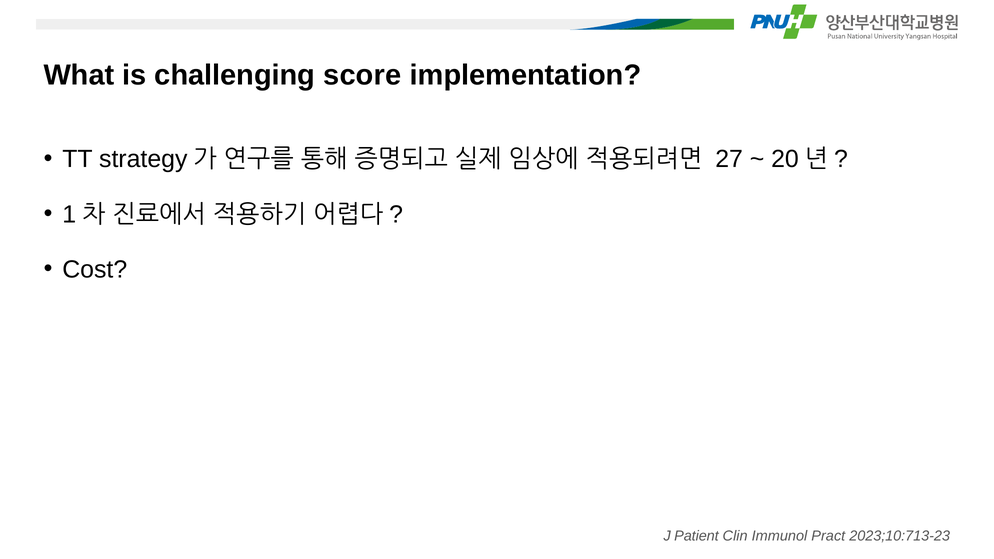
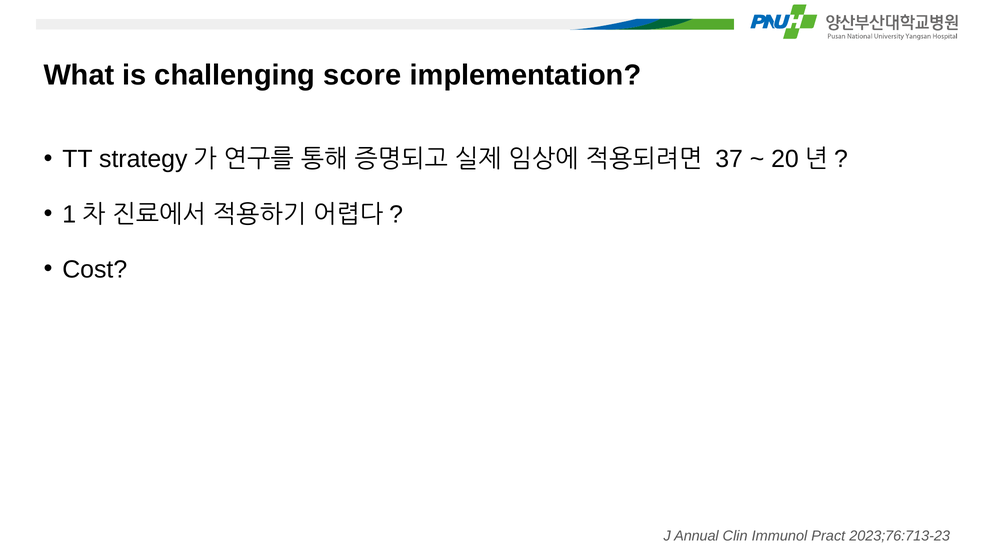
27: 27 -> 37
Patient: Patient -> Annual
2023;10:713-23: 2023;10:713-23 -> 2023;76:713-23
